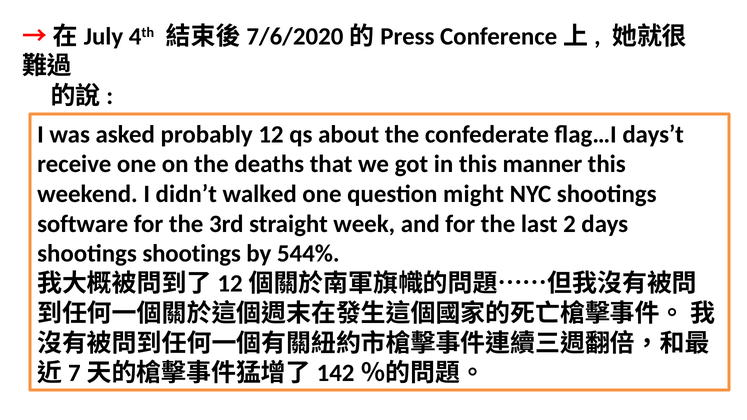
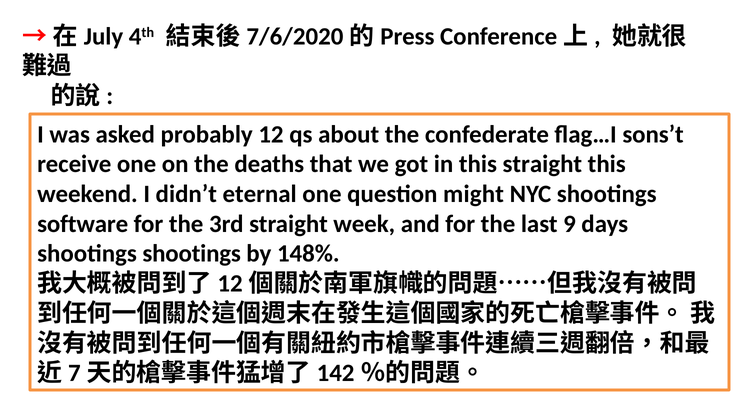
days’t: days’t -> sons’t
this manner: manner -> straight
walked: walked -> eternal
2: 2 -> 9
544%: 544% -> 148%
